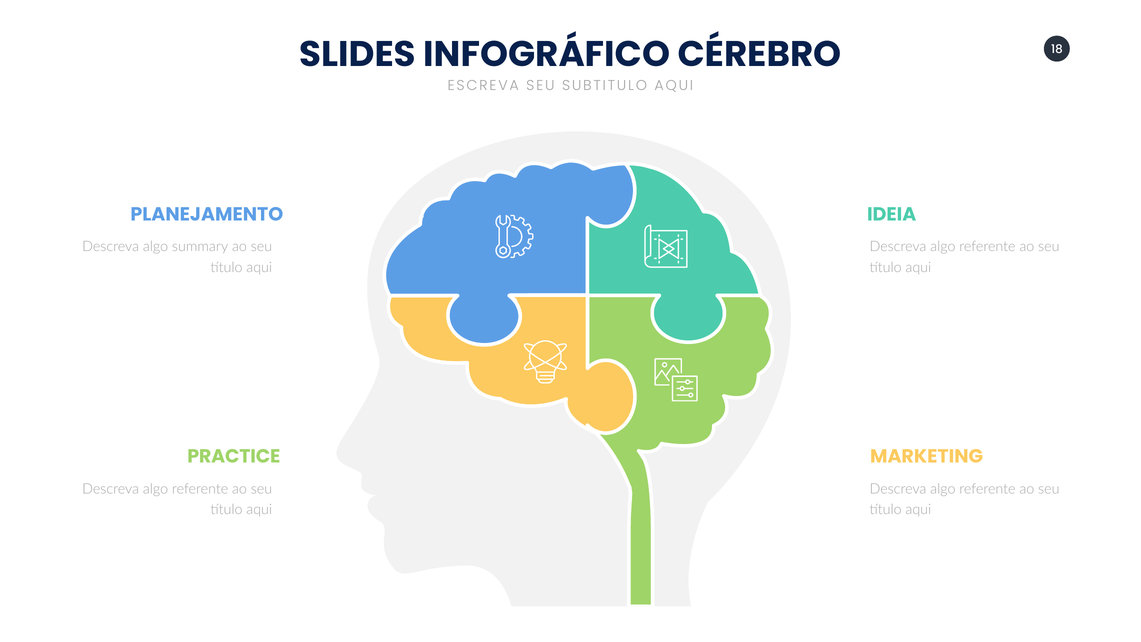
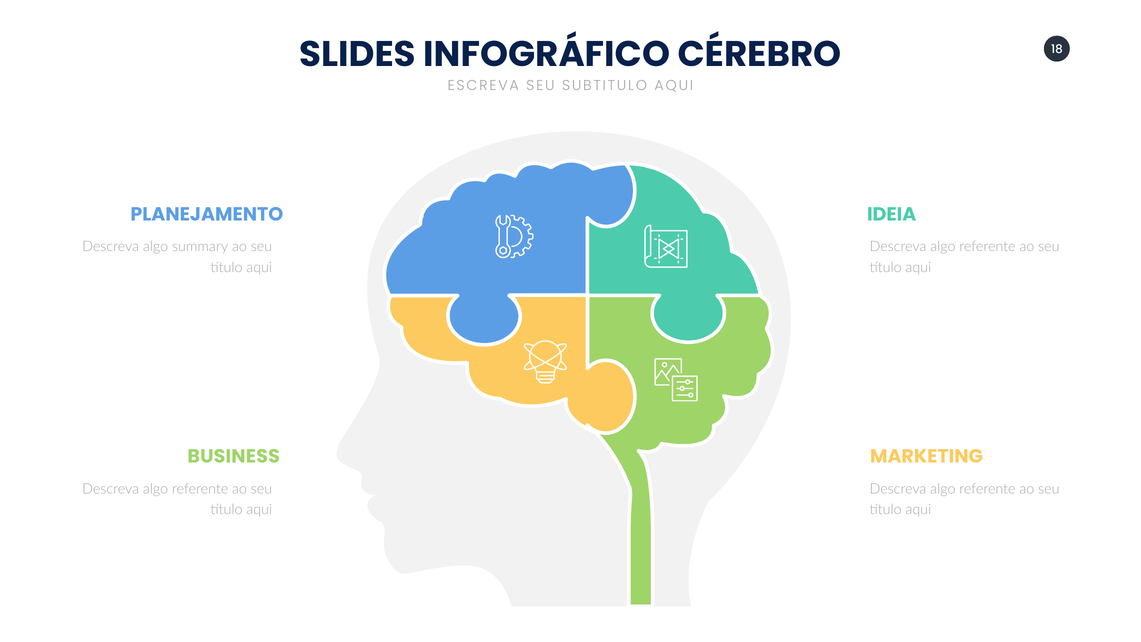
PRACTICE: PRACTICE -> BUSINESS
